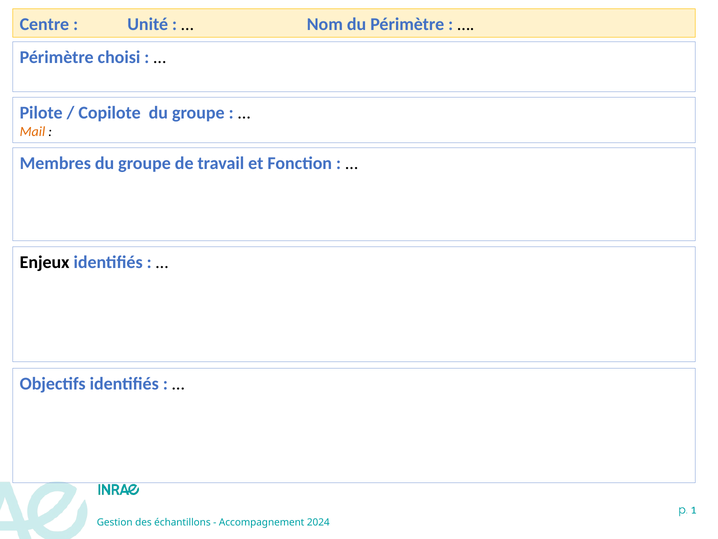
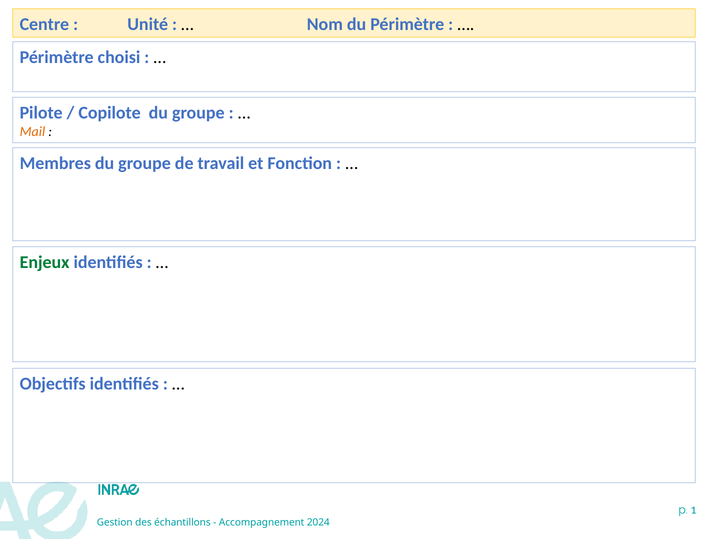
Enjeux colour: black -> green
